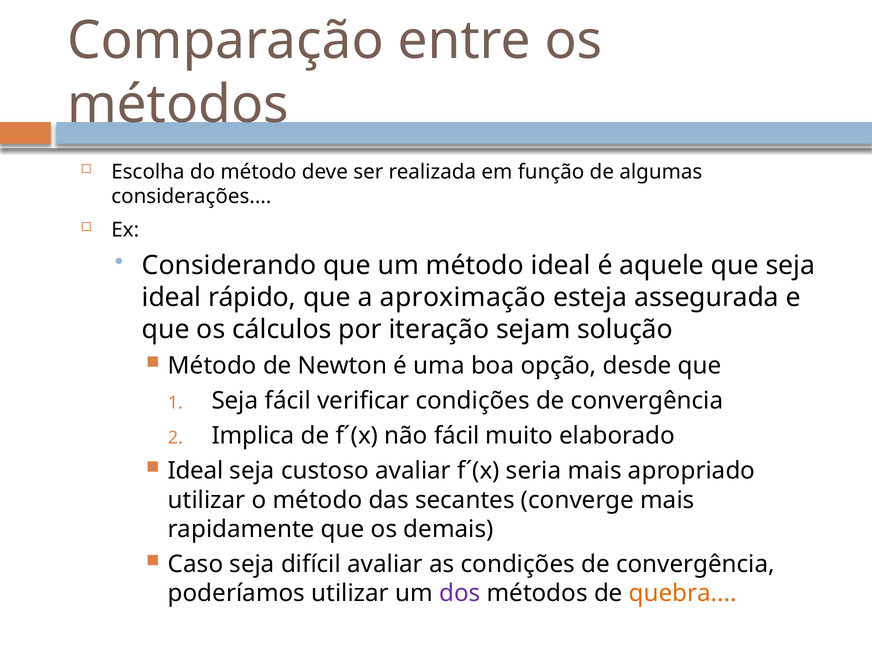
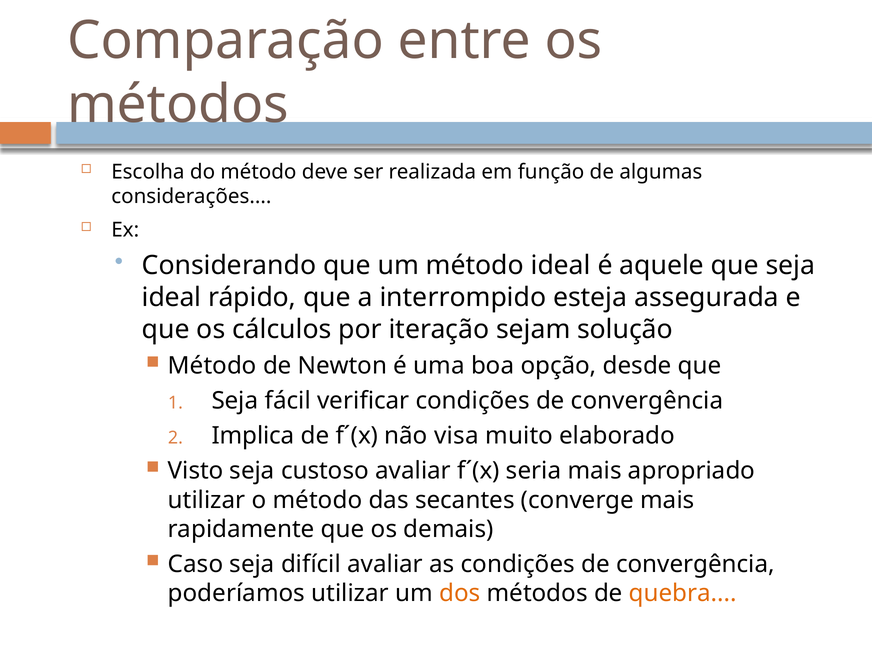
aproximação: aproximação -> interrompido
não fácil: fácil -> visa
Ideal at (196, 471): Ideal -> Visto
dos colour: purple -> orange
